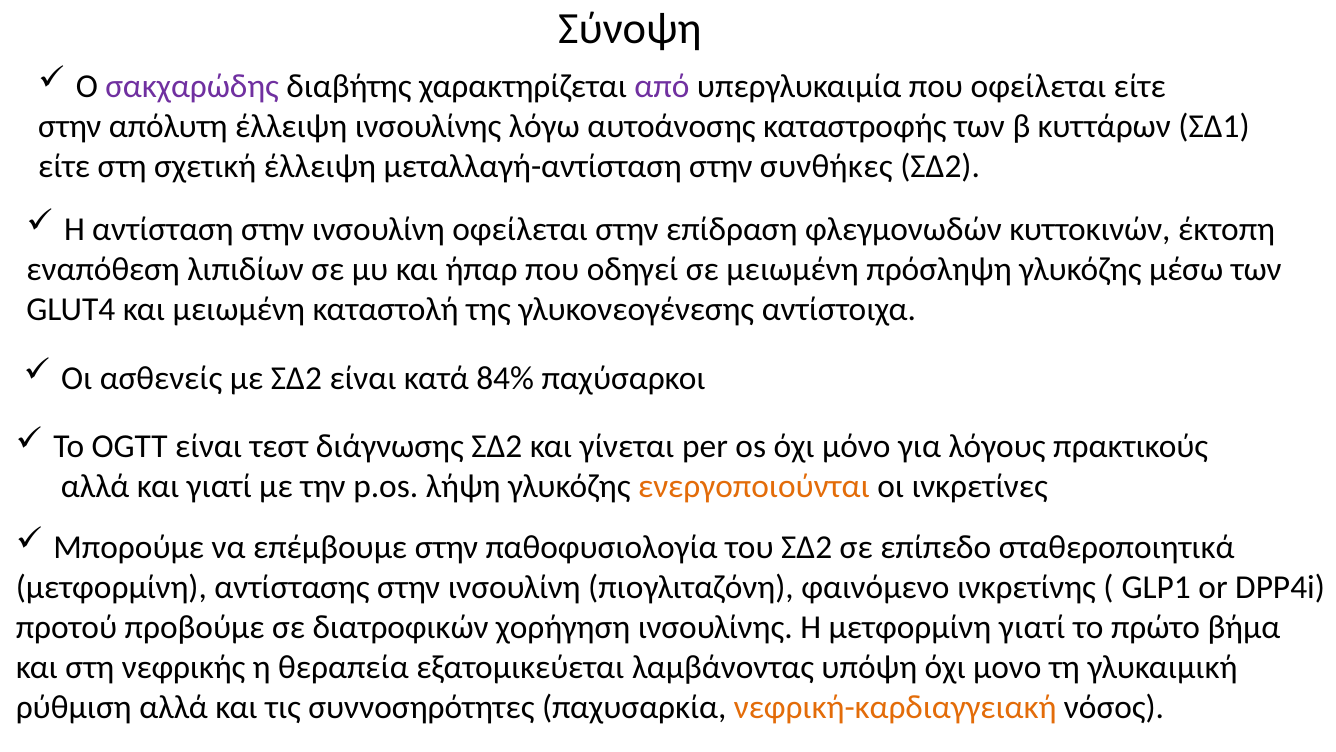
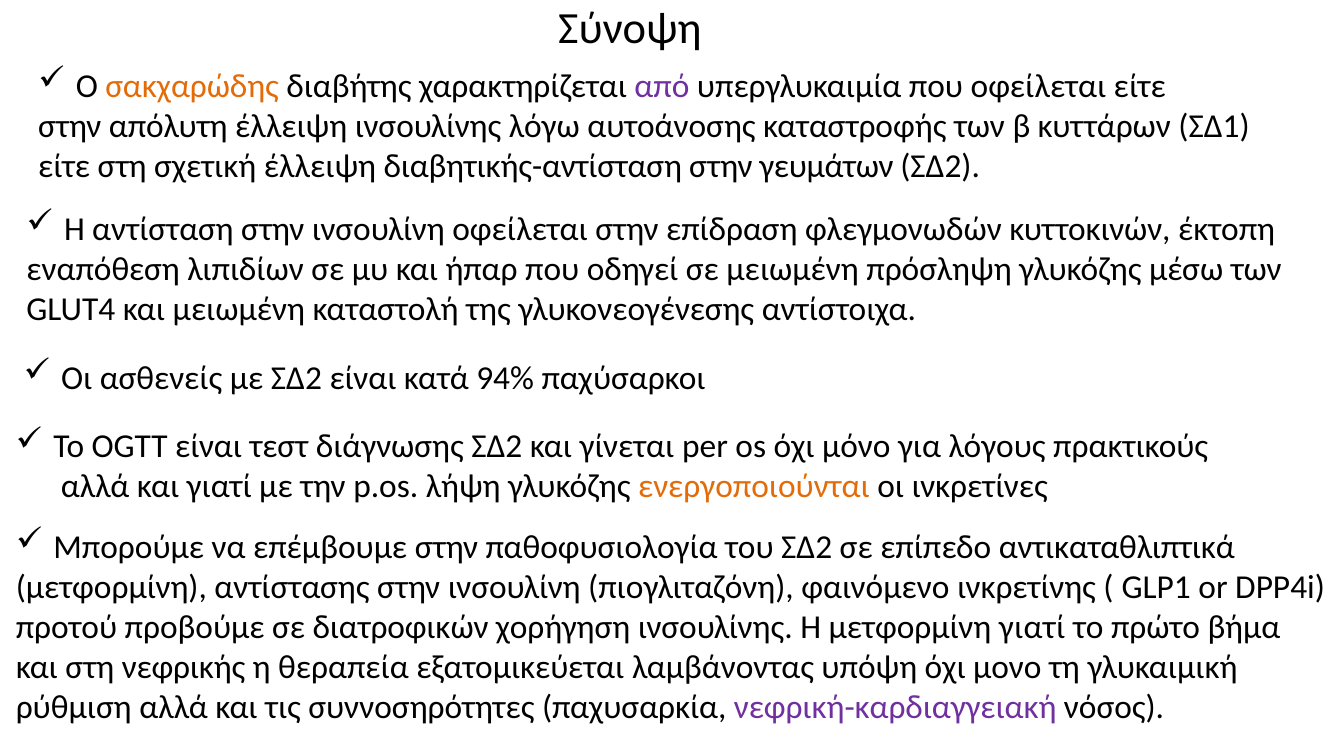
σακχαρώδης colour: purple -> orange
μεταλλαγή-αντίσταση: μεταλλαγή-αντίσταση -> διαβητικής-αντίσταση
συνθήκες: συνθήκες -> γευμάτων
84%: 84% -> 94%
σταθεροποιητικά: σταθεροποιητικά -> αντικαταθλιπτικά
νεφρική-καρδιαγγειακή colour: orange -> purple
